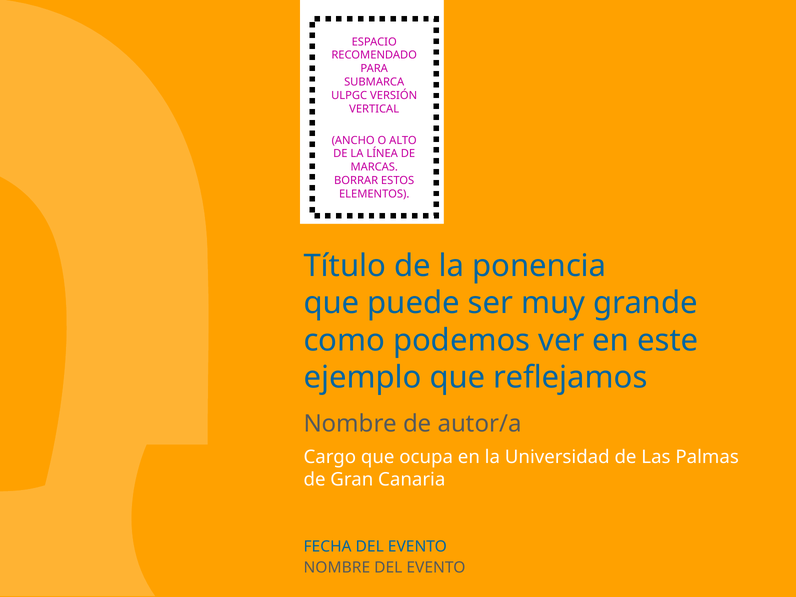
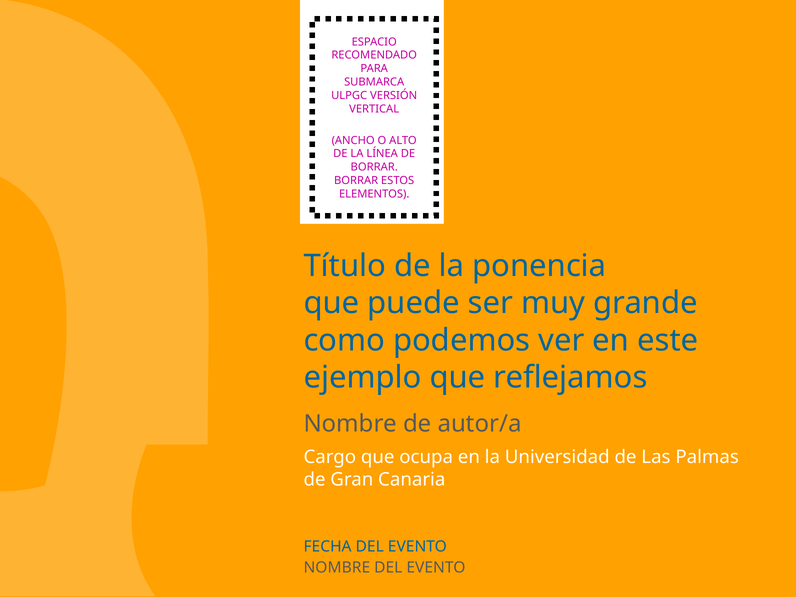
MARCAS at (374, 167): MARCAS -> BORRAR
